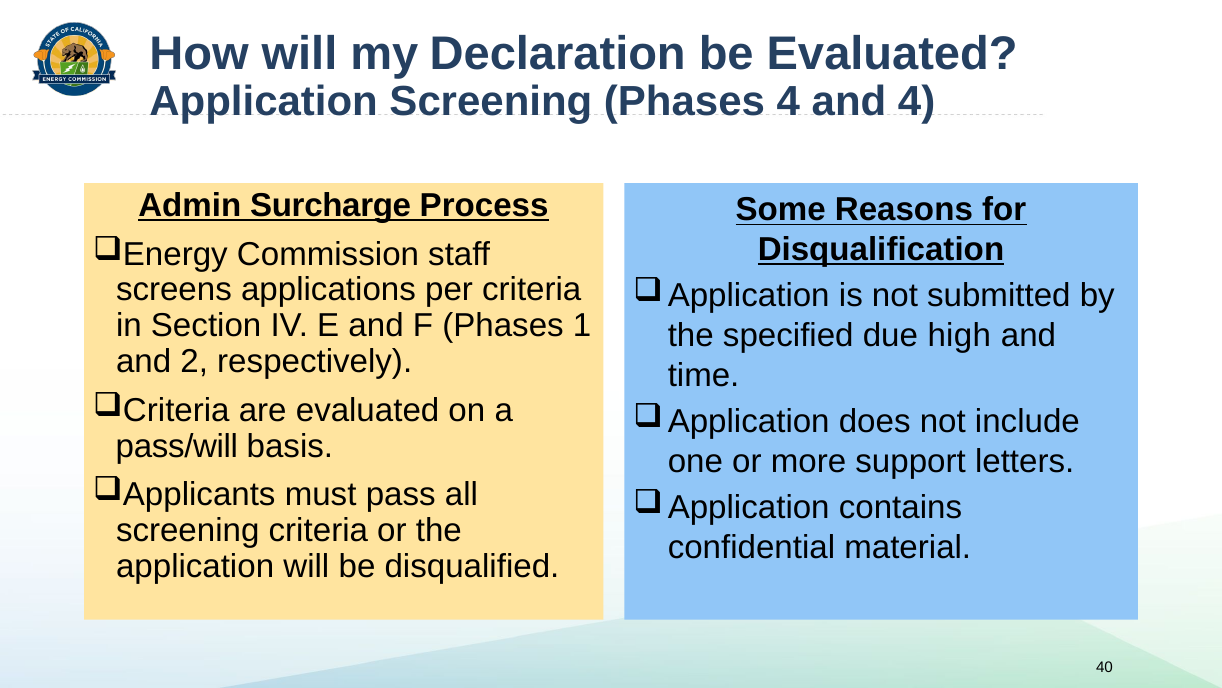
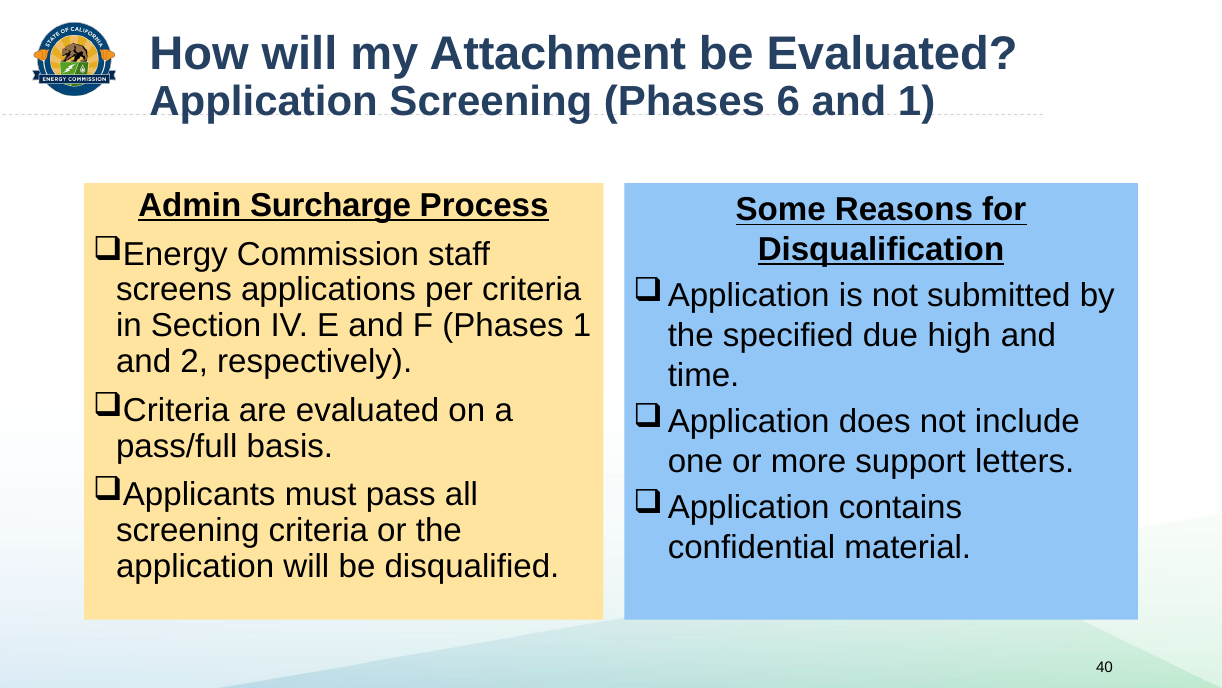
Declaration: Declaration -> Attachment
Phases 4: 4 -> 6
and 4: 4 -> 1
pass/will: pass/will -> pass/full
